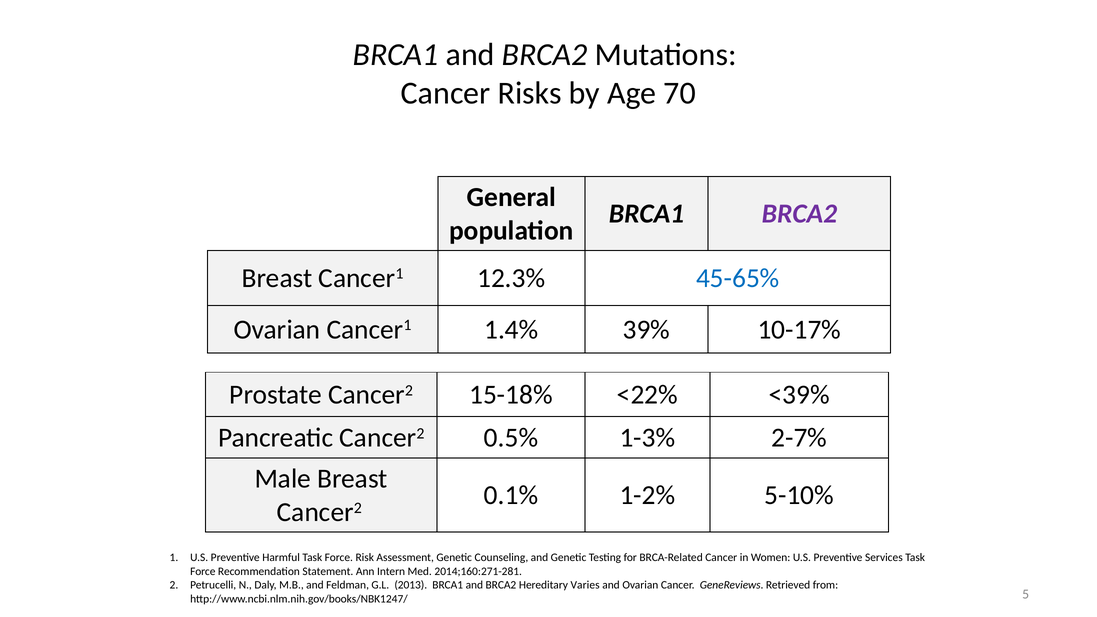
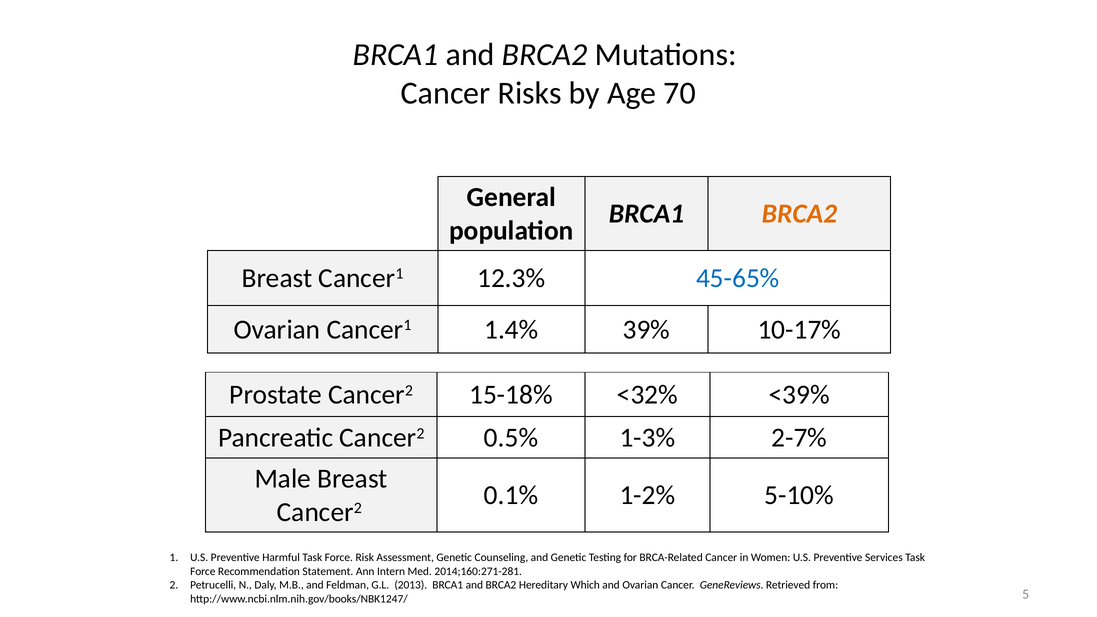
BRCA2 at (799, 214) colour: purple -> orange
<22%: <22% -> <32%
Varies: Varies -> Which
